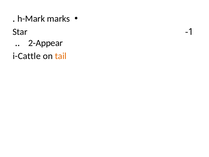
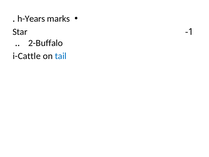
h-Mark: h-Mark -> h-Years
2-Appear: 2-Appear -> 2-Buffalo
tail colour: orange -> blue
